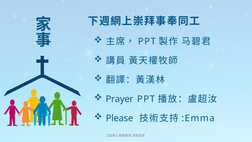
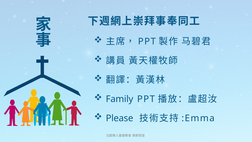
Prayer: Prayer -> Family
